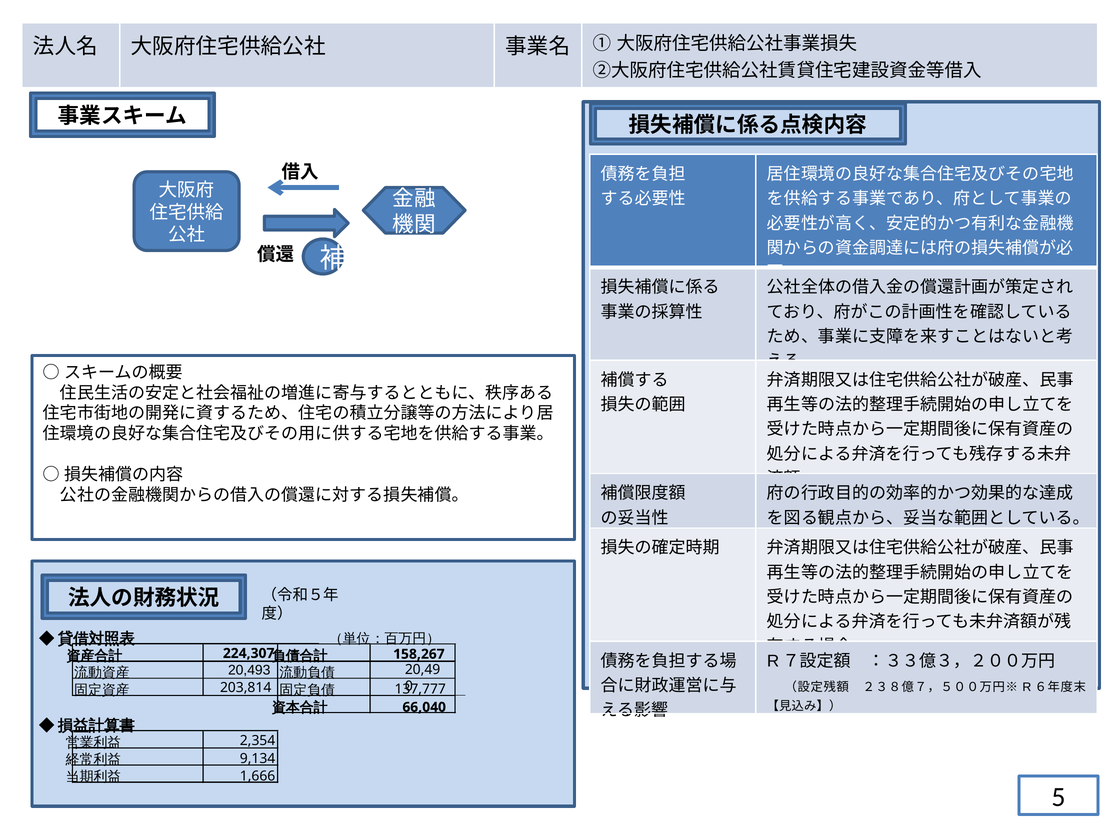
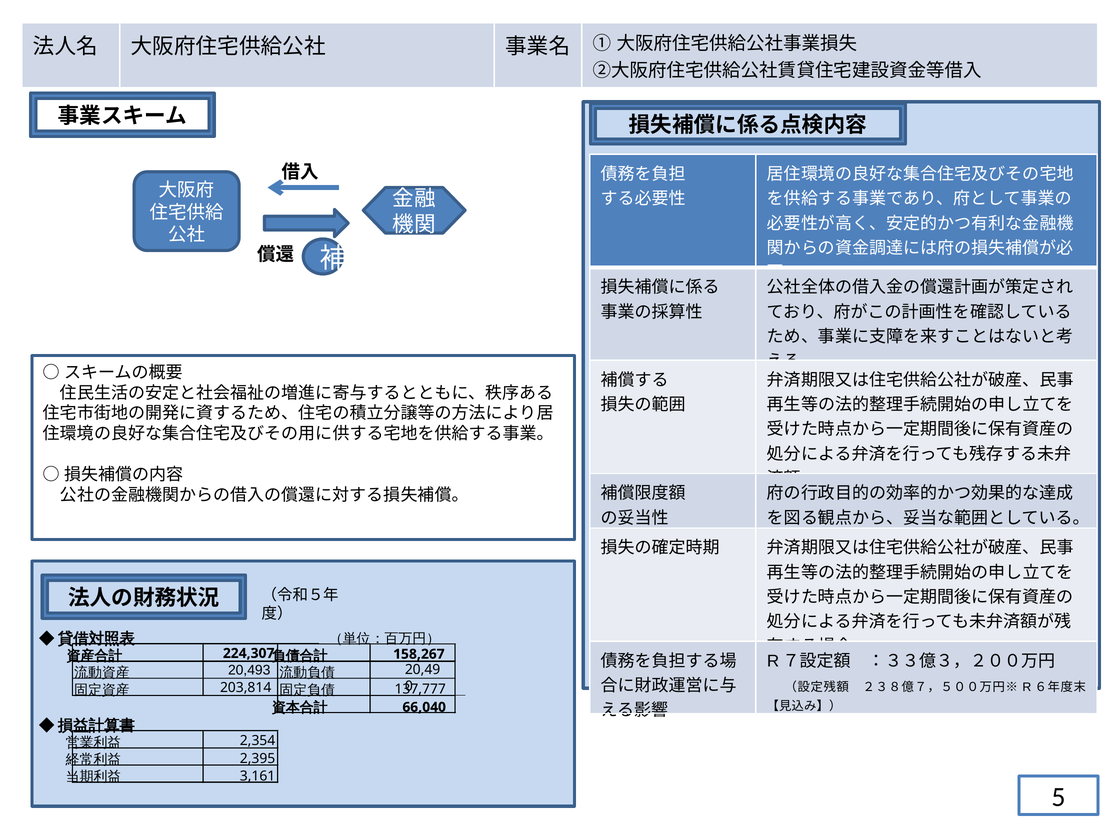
9,134: 9,134 -> 2,395
1,666: 1,666 -> 3,161
